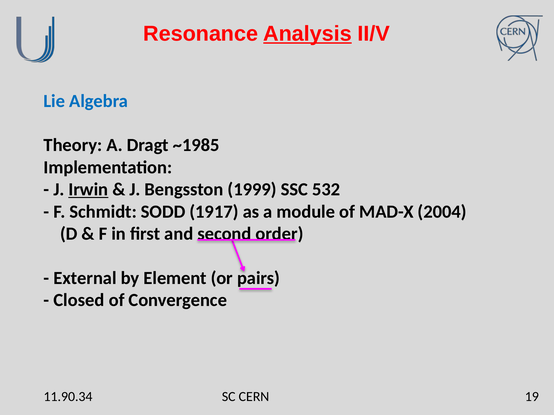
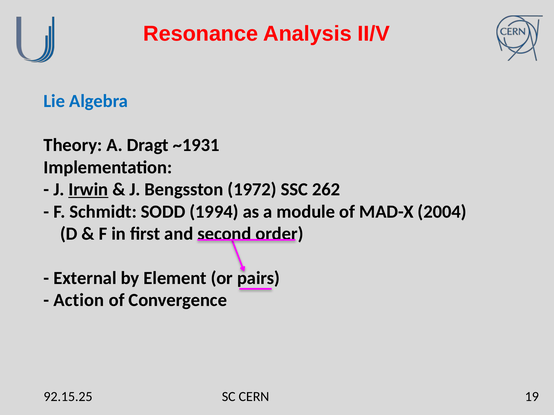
Analysis underline: present -> none
~1985: ~1985 -> ~1931
1999: 1999 -> 1972
532: 532 -> 262
1917: 1917 -> 1994
Closed: Closed -> Action
11.90.34: 11.90.34 -> 92.15.25
